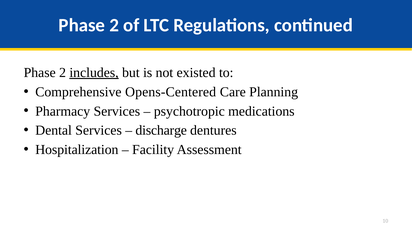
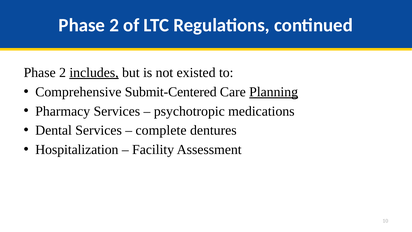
Opens-Centered: Opens-Centered -> Submit-Centered
Planning underline: none -> present
discharge: discharge -> complete
